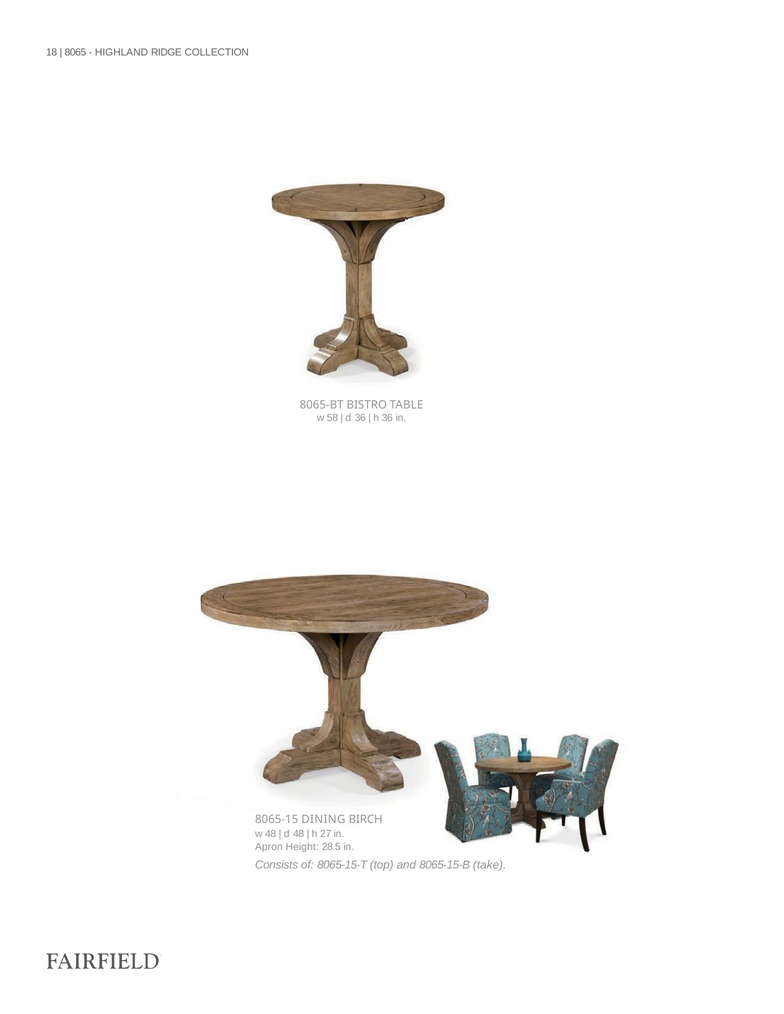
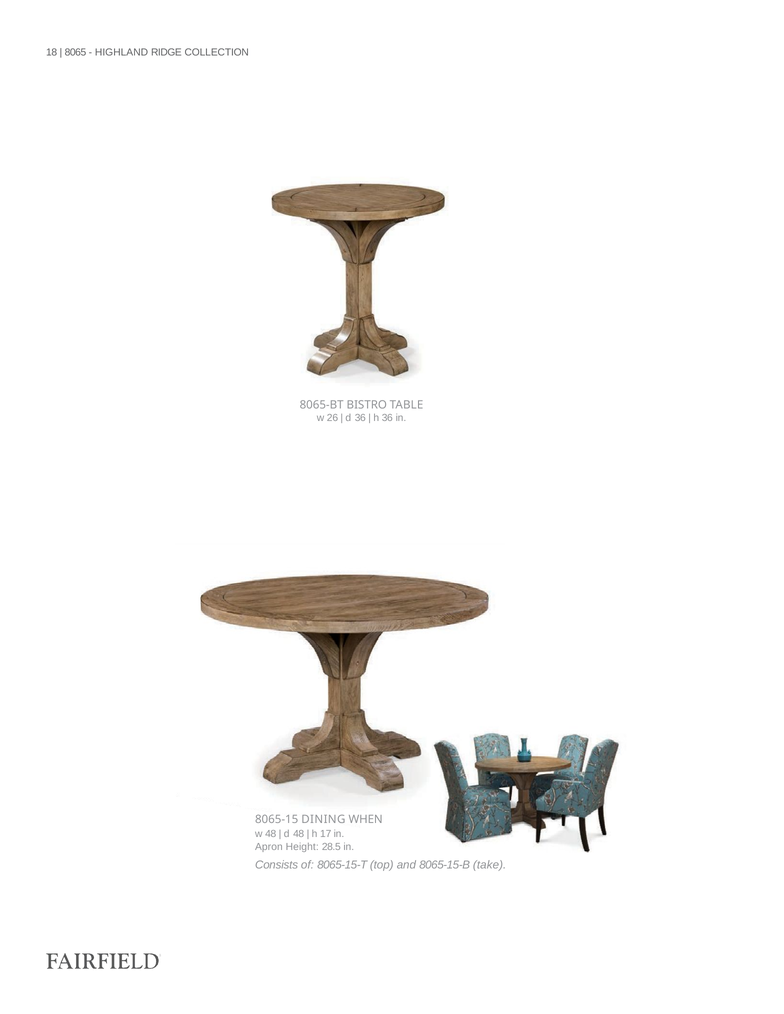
58: 58 -> 26
BIRCH: BIRCH -> WHEN
27: 27 -> 17
